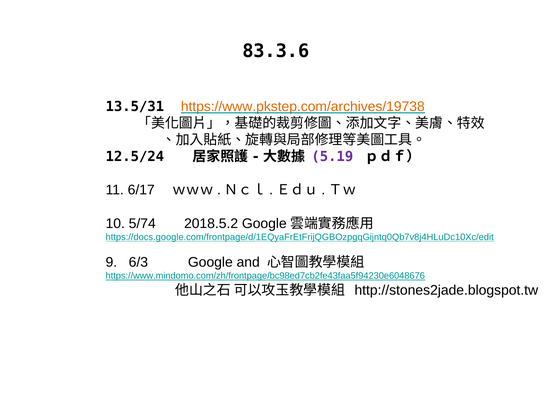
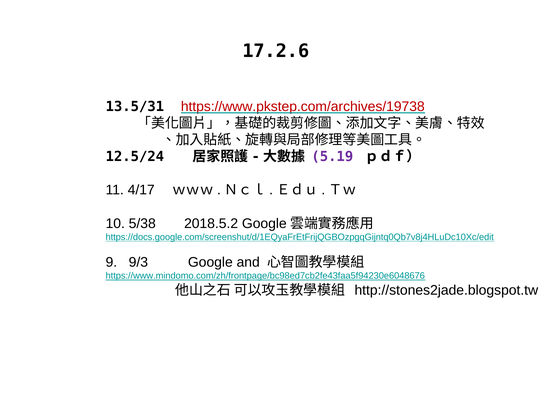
83.3.6: 83.3.6 -> 17.2.6
https://www.pkstep.com/archives/19738 colour: orange -> red
6/17: 6/17 -> 4/17
5/74: 5/74 -> 5/38
https://docs.google.com/frontpage/d/1EQyaFrEtFrijQGBOzpgqGijntq0Qb7v8j4HLuDc10Xc/edit: https://docs.google.com/frontpage/d/1EQyaFrEtFrijQGBOzpgqGijntq0Qb7v8j4HLuDc10Xc/edit -> https://docs.google.com/screenshut/d/1EQyaFrEtFrijQGBOzpgqGijntq0Qb7v8j4HLuDc10Xc/edit
6/3: 6/3 -> 9/3
